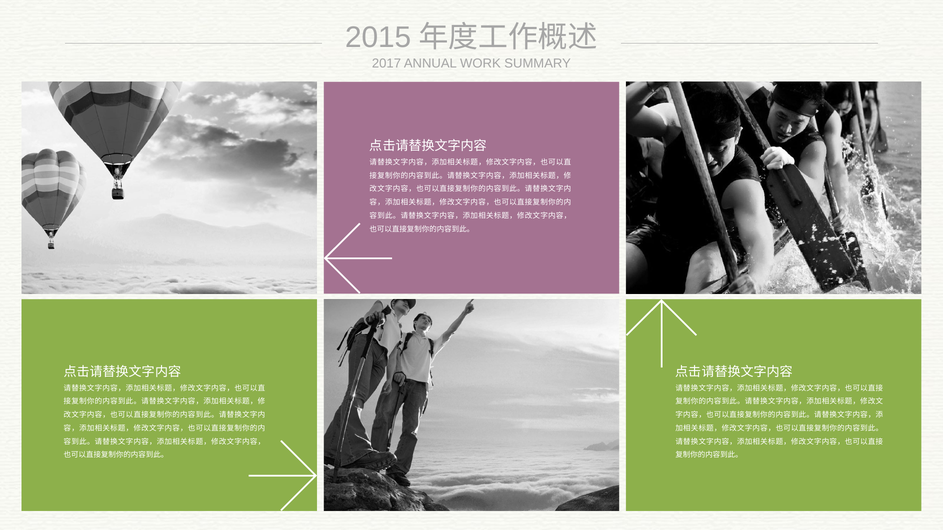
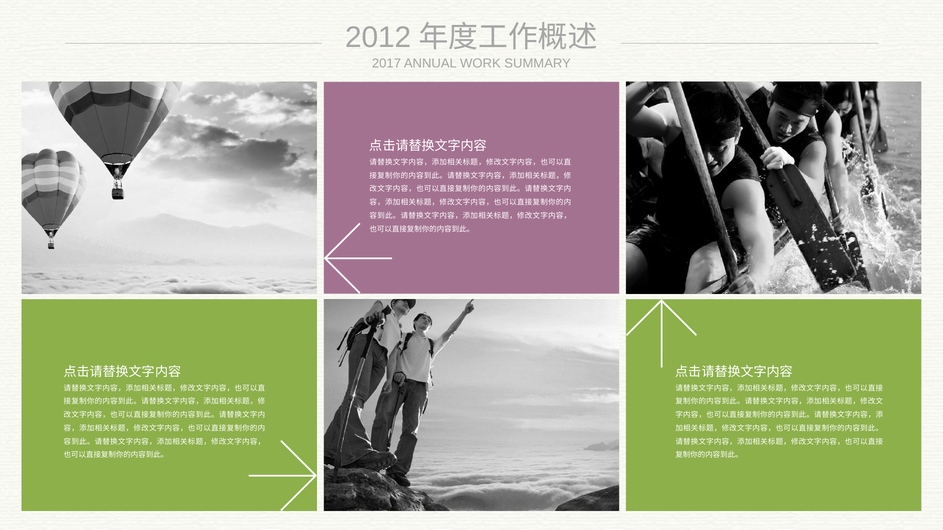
2015: 2015 -> 2012
